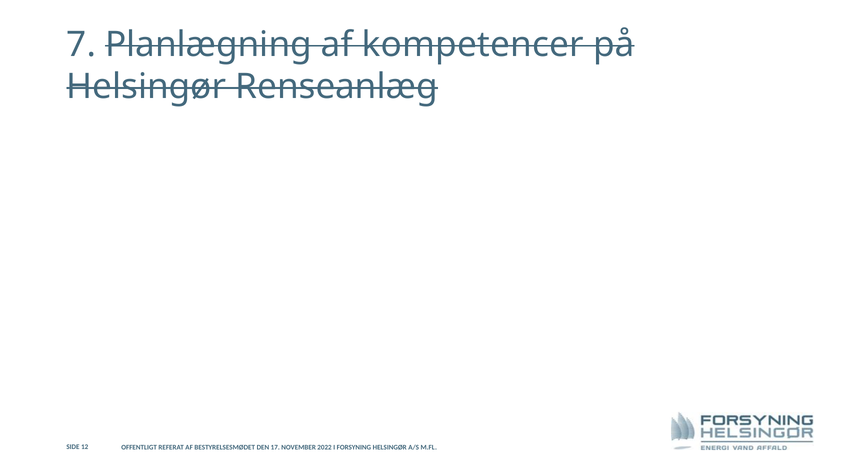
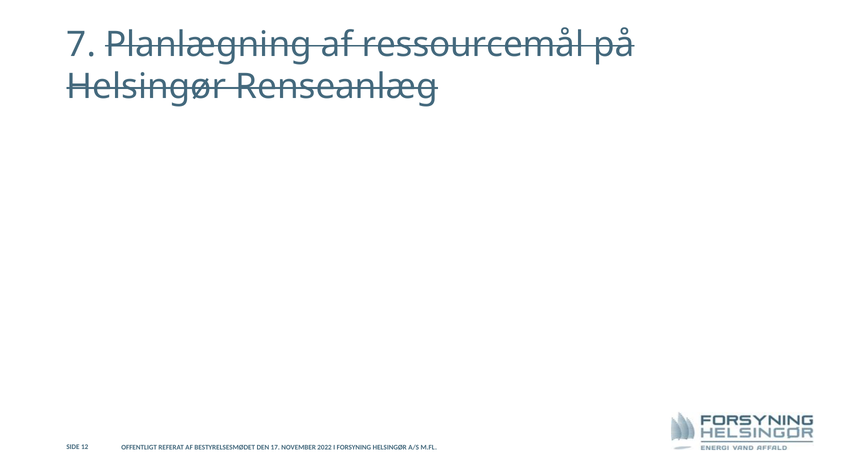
kompetencer: kompetencer -> ressourcemål
